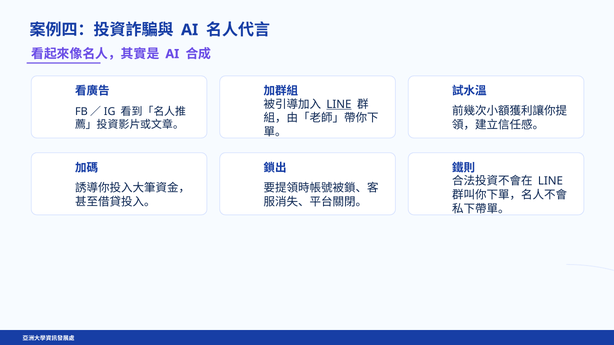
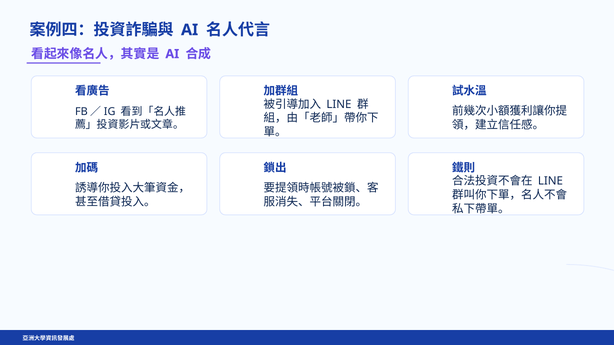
LINE at (339, 104) underline: present -> none
